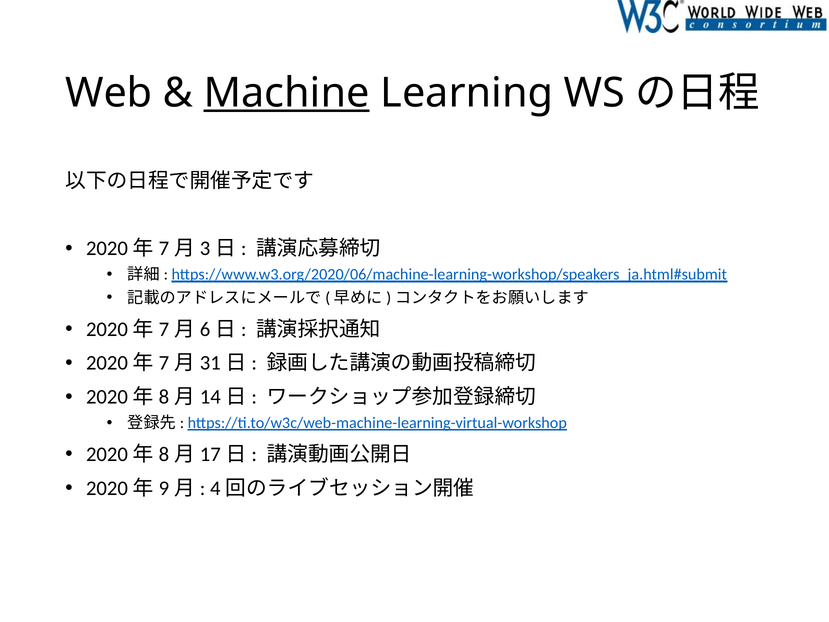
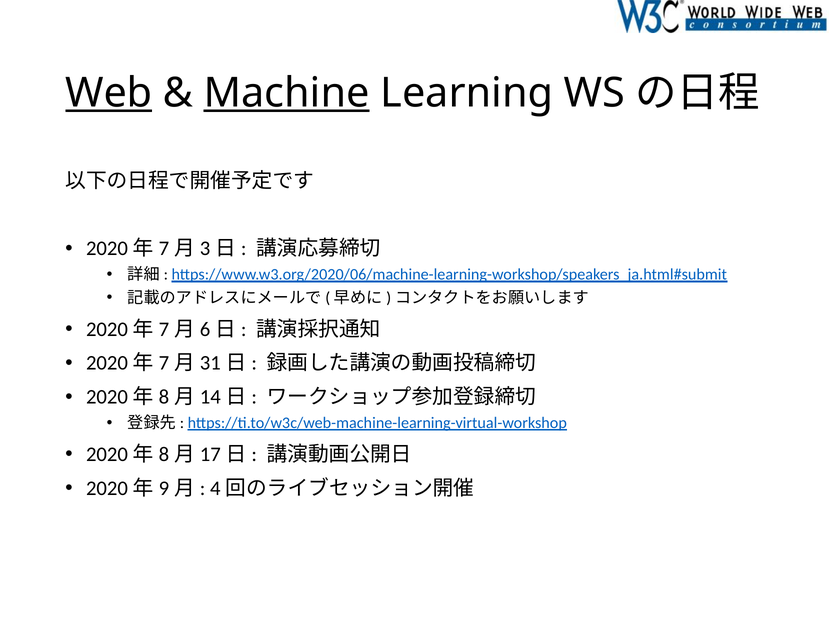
Web underline: none -> present
